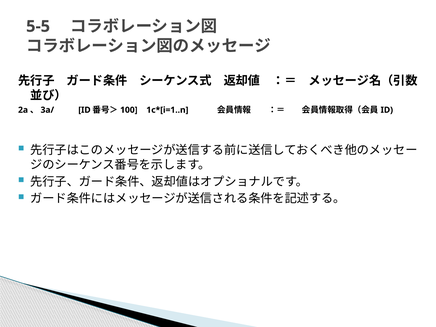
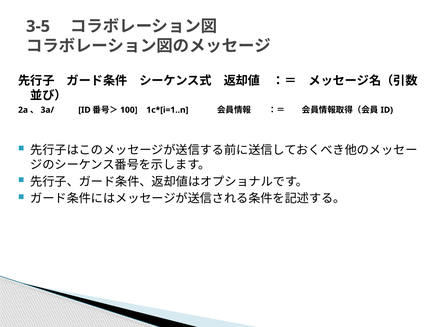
5‐5: 5‐5 -> 3‐5
